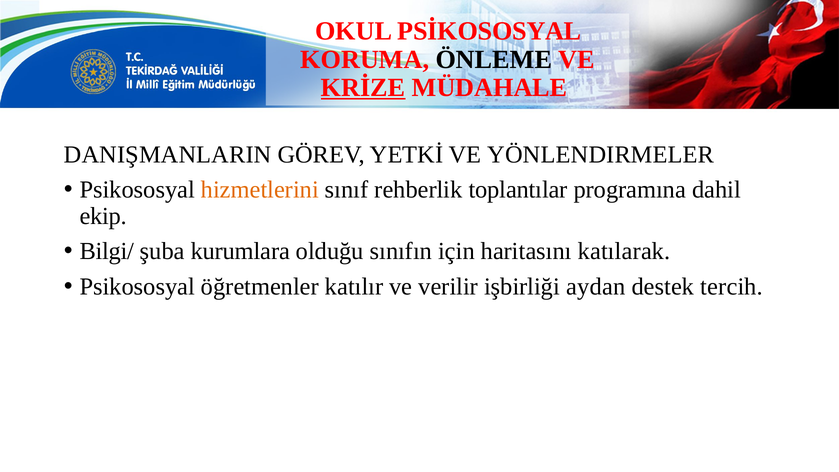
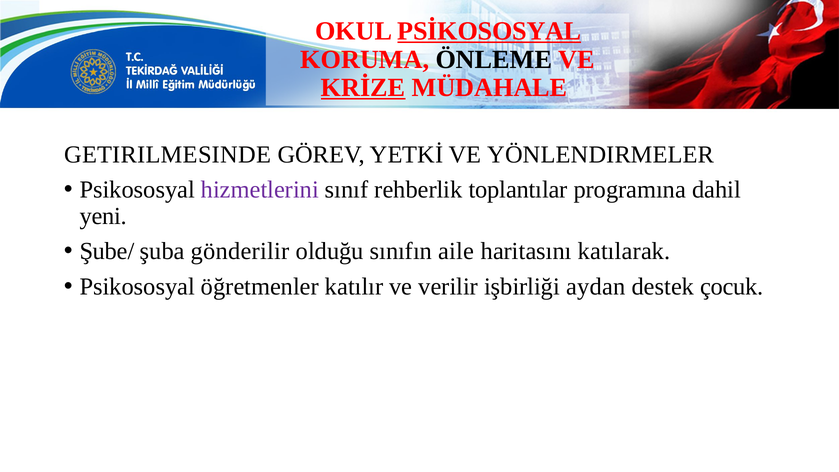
PSİKOSOSYAL underline: none -> present
DANIŞMANLARIN: DANIŞMANLARIN -> GETIRILMESINDE
hizmetlerini colour: orange -> purple
ekip: ekip -> yeni
Bilgi/: Bilgi/ -> Şube/
kurumlara: kurumlara -> gönderilir
için: için -> aile
tercih: tercih -> çocuk
